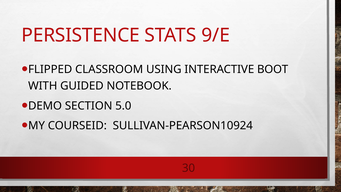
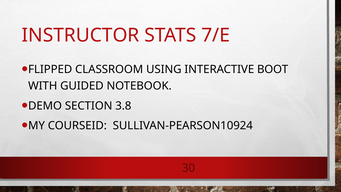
PERSISTENCE: PERSISTENCE -> INSTRUCTOR
9/E: 9/E -> 7/E
5.0: 5.0 -> 3.8
